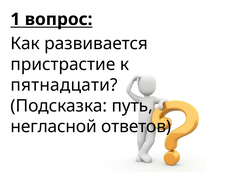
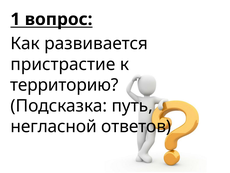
пятнадцати: пятнадцати -> территорию
